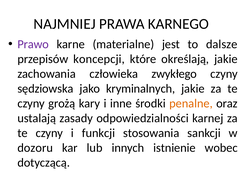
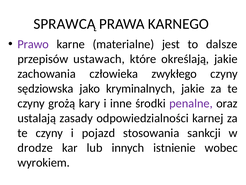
NAJMNIEJ: NAJMNIEJ -> SPRAWCĄ
koncepcji: koncepcji -> ustawach
penalne colour: orange -> purple
funkcji: funkcji -> pojazd
dozoru: dozoru -> drodze
dotyczącą: dotyczącą -> wyrokiem
